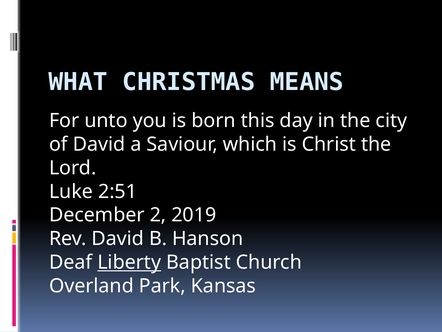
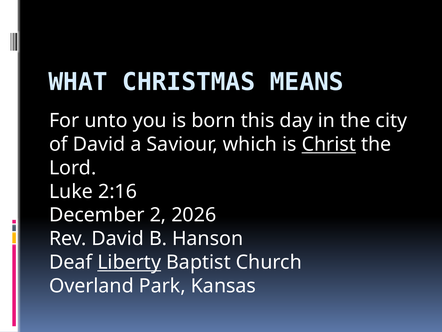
Christ underline: none -> present
2:51: 2:51 -> 2:16
2019: 2019 -> 2026
